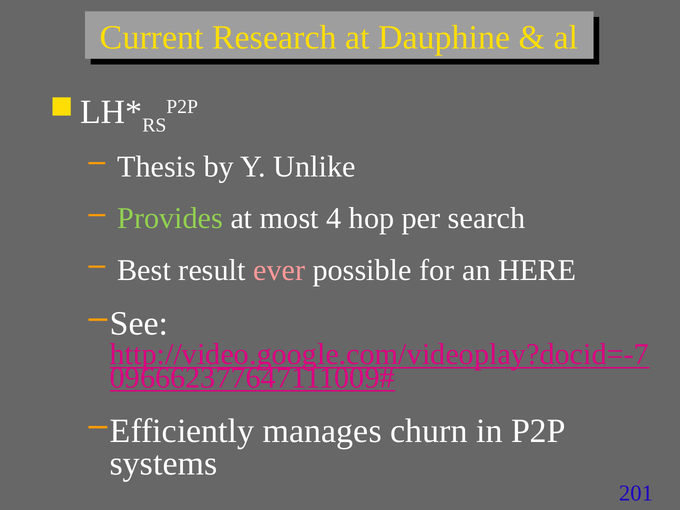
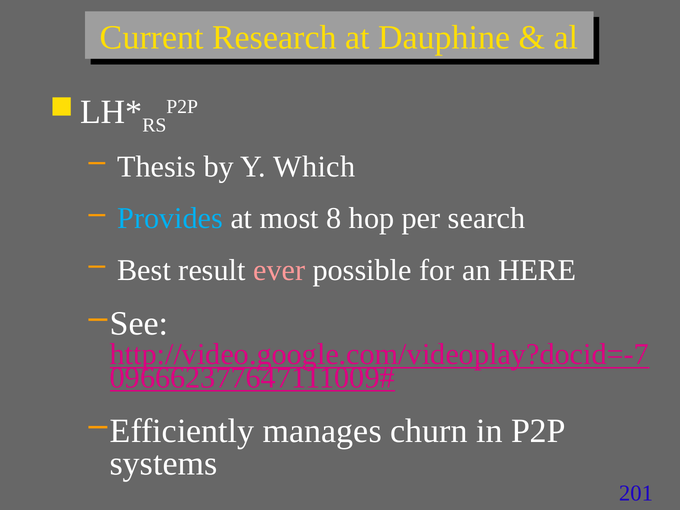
Unlike: Unlike -> Which
Provides colour: light green -> light blue
4: 4 -> 8
